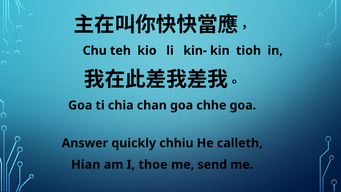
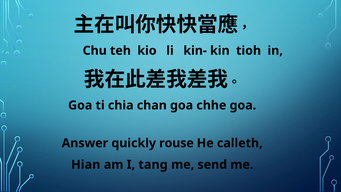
chhiu: chhiu -> rouse
thoe: thoe -> tang
